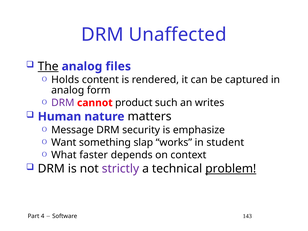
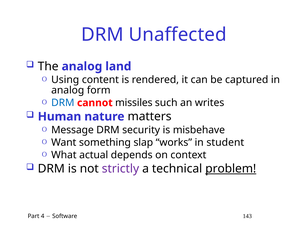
The underline: present -> none
files: files -> land
Holds: Holds -> Using
DRM at (63, 103) colour: purple -> blue
product: product -> missiles
emphasize: emphasize -> misbehave
faster: faster -> actual
